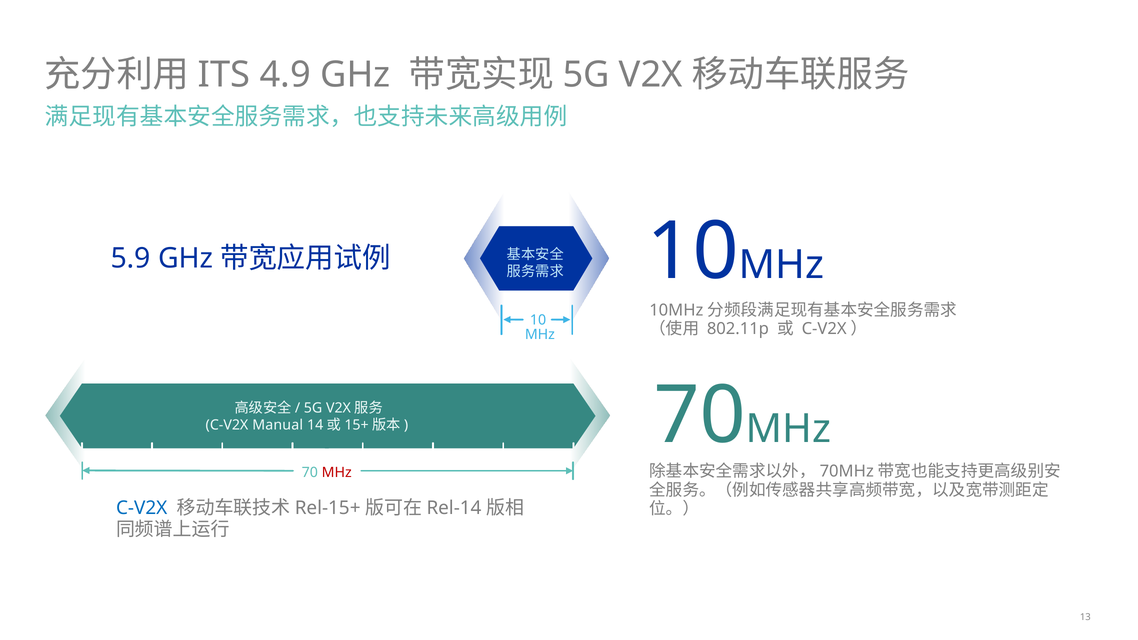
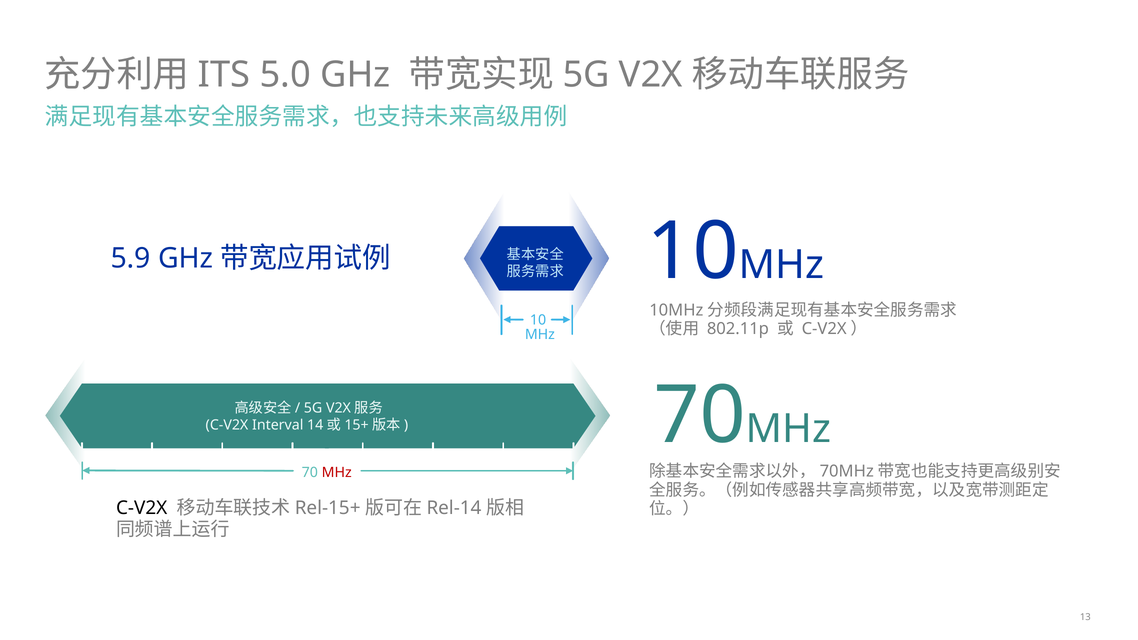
4.9: 4.9 -> 5.0
Manual: Manual -> Interval
C-V2X at (142, 508) colour: blue -> black
